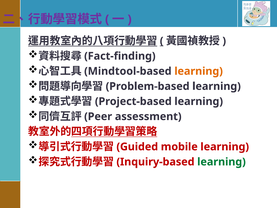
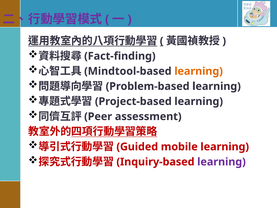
learning at (222, 162) colour: green -> purple
